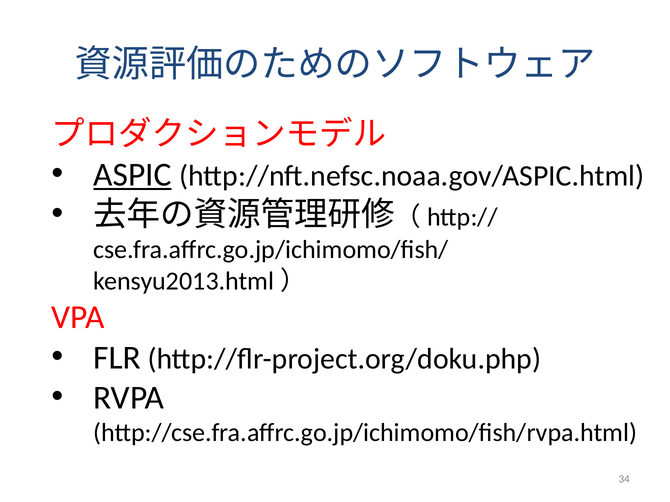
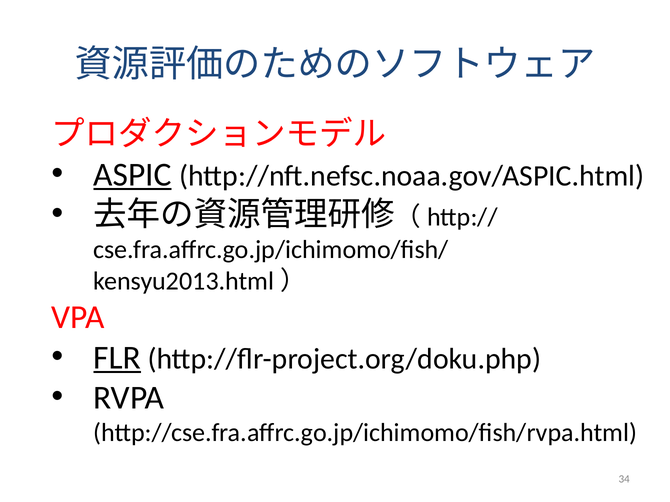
FLR underline: none -> present
